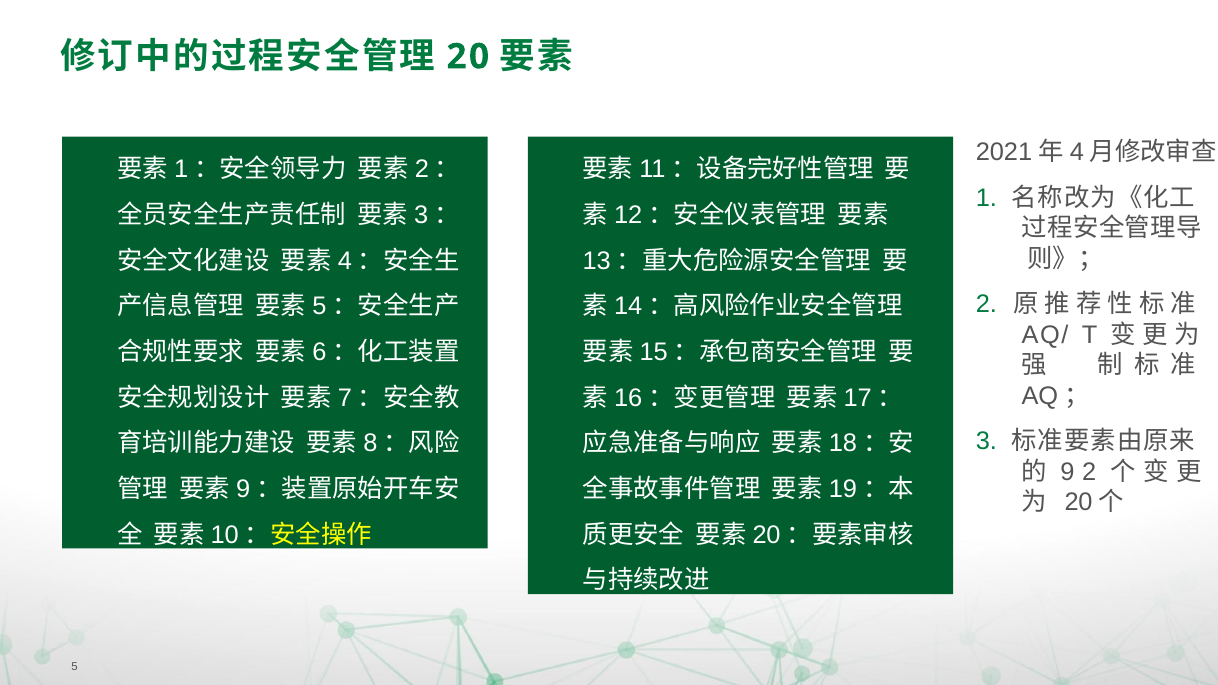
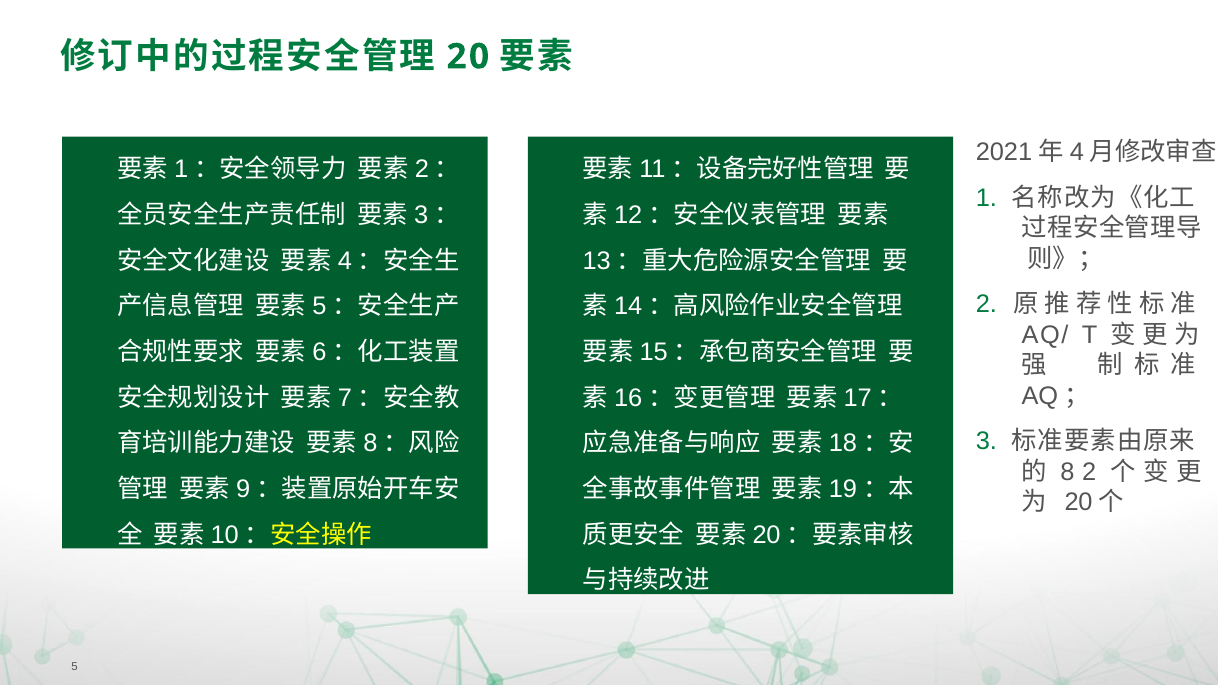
9: 9 -> 8
